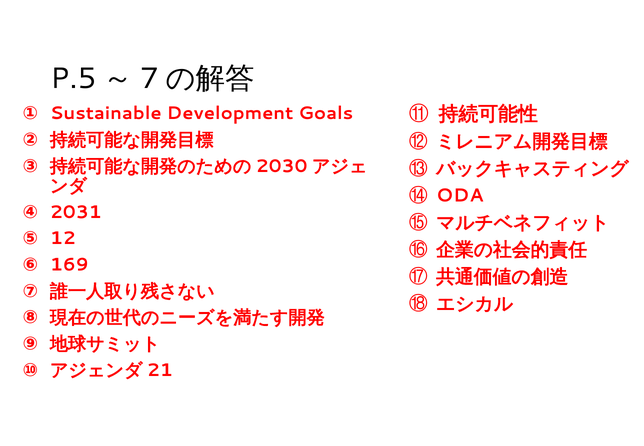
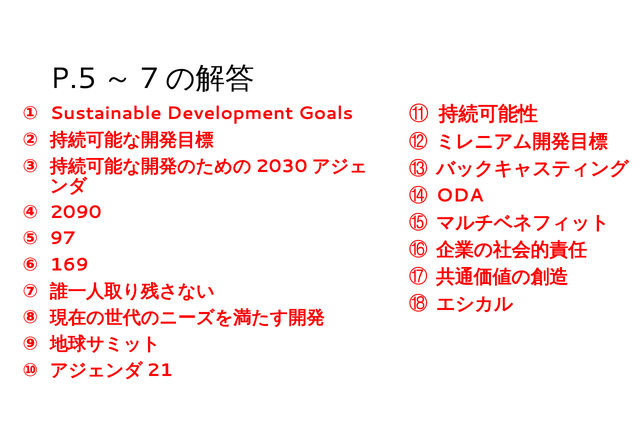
2031: 2031 -> 2090
12: 12 -> 97
